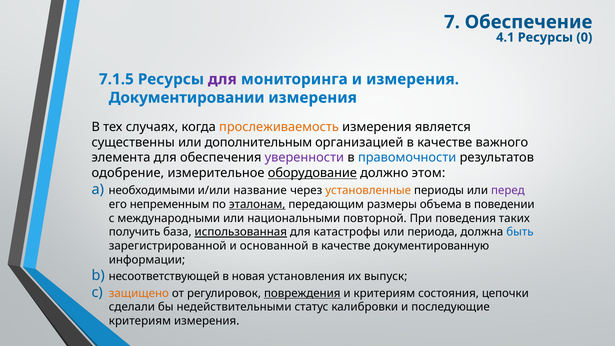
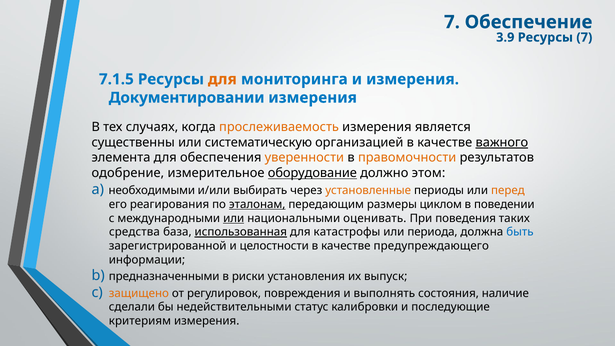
4.1: 4.1 -> 3.9
Ресурсы 0: 0 -> 7
для at (222, 79) colour: purple -> orange
дополнительным: дополнительным -> систематическую
важного underline: none -> present
уверенности colour: purple -> orange
правомочности colour: blue -> orange
название: название -> выбирать
перед colour: purple -> orange
непременным: непременным -> реагирования
объема: объема -> циклом
или at (234, 218) underline: none -> present
повторной: повторной -> оценивать
получить: получить -> средства
основанной: основанной -> целостности
документированную: документированную -> предупреждающего
несоответствующей: несоответствующей -> предназначенными
новая: новая -> риски
повреждения underline: present -> none
и критериям: критериям -> выполнять
цепочки: цепочки -> наличие
